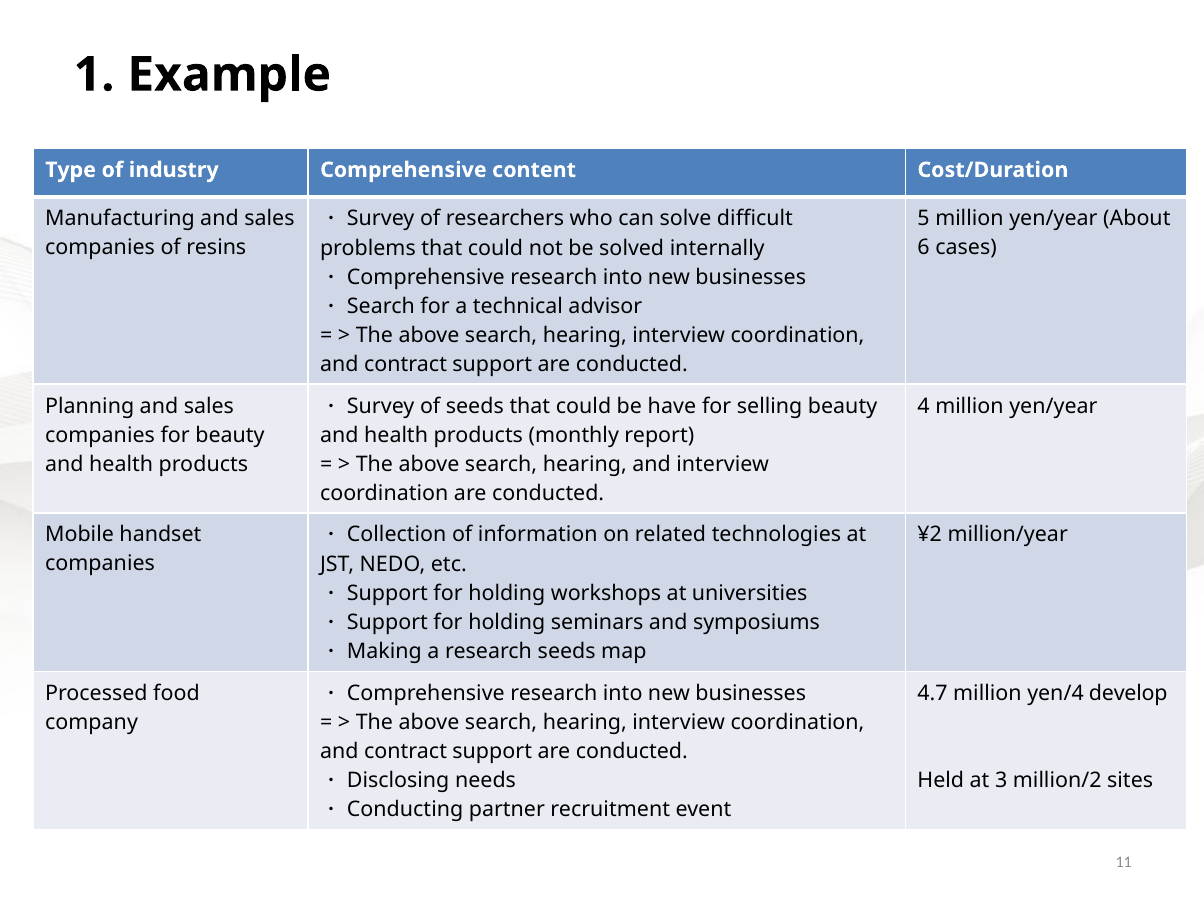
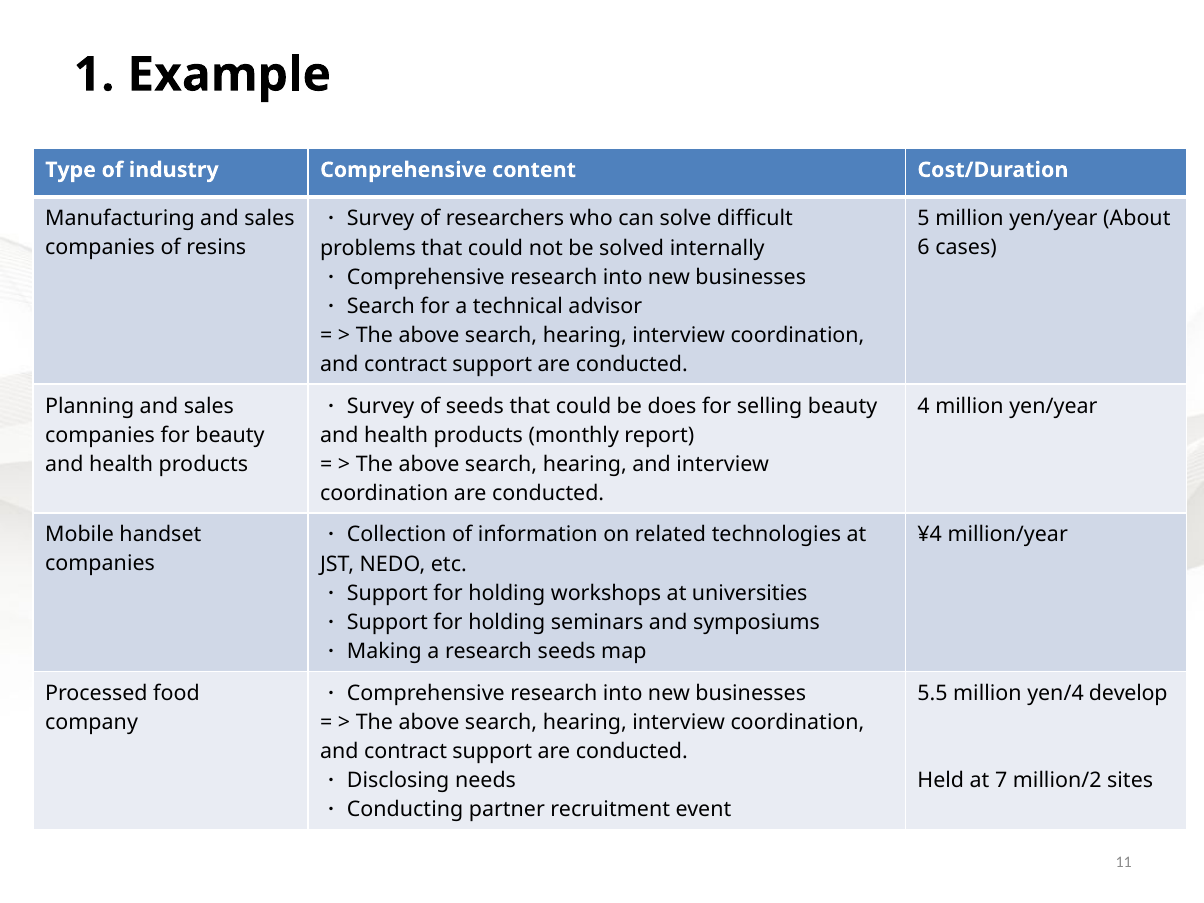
have: have -> does
¥2: ¥2 -> ¥4
4.7: 4.7 -> 5.5
3: 3 -> 7
